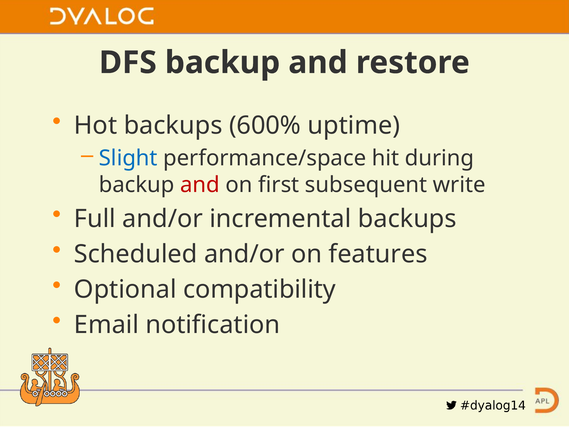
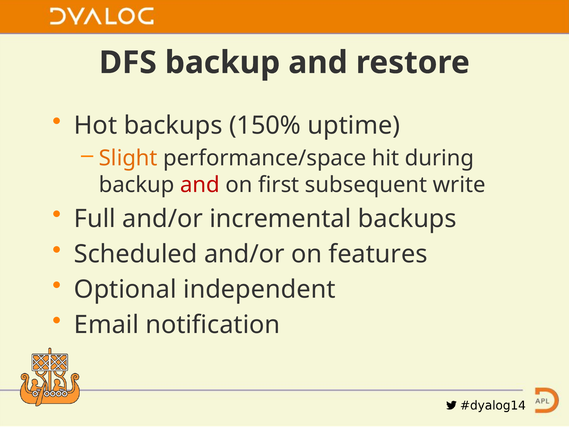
600%: 600% -> 150%
Slight colour: blue -> orange
compatibility: compatibility -> independent
